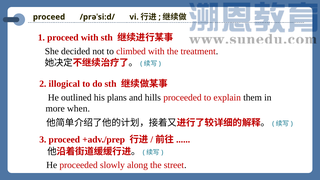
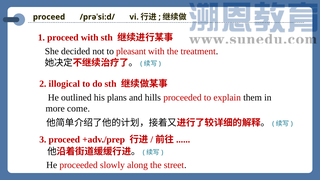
climbed: climbed -> pleasant
when: when -> come
